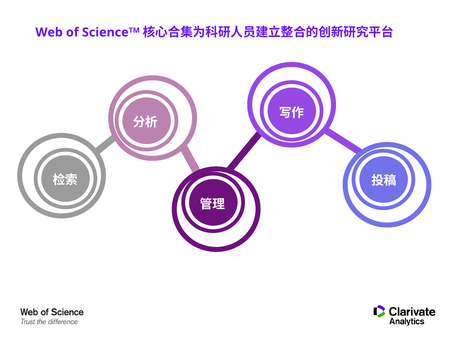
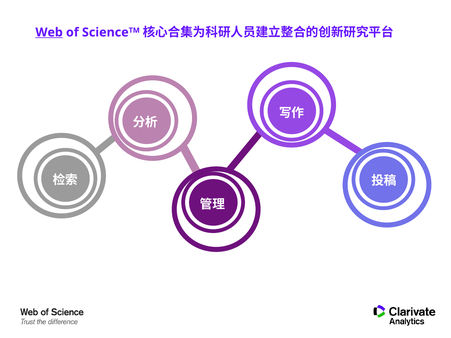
Web underline: none -> present
